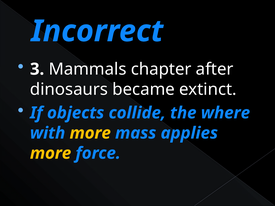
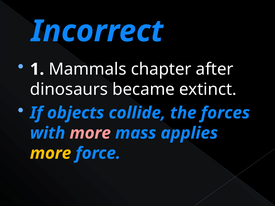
3: 3 -> 1
where: where -> forces
more at (90, 133) colour: yellow -> pink
